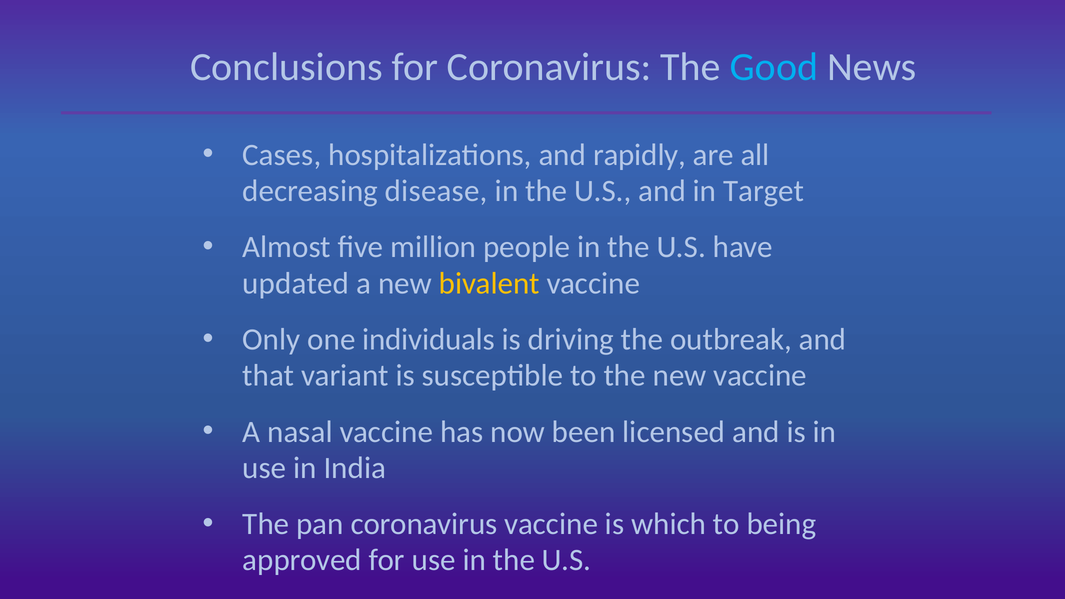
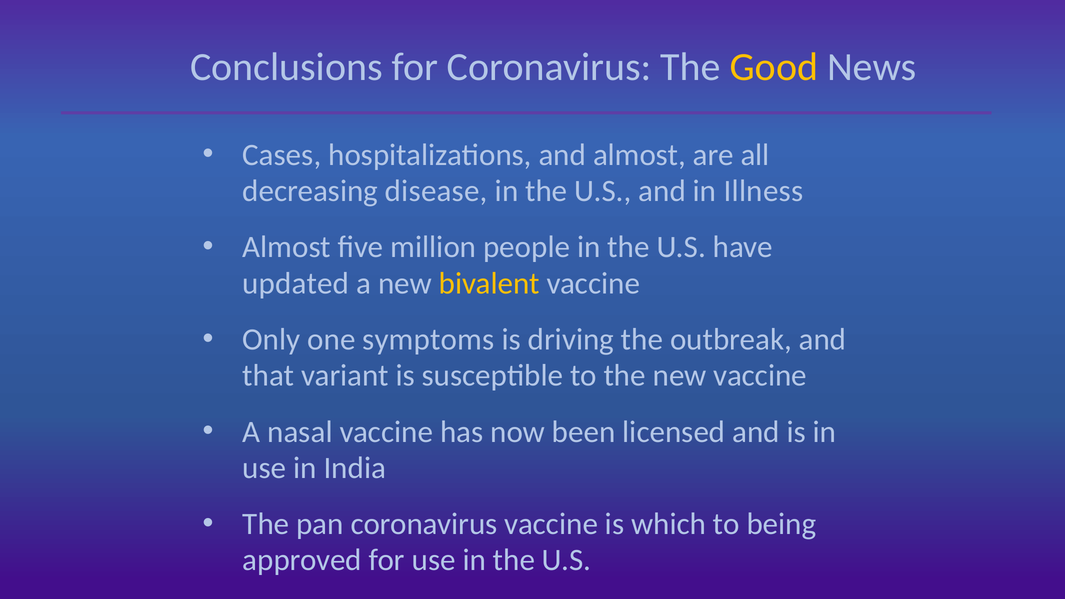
Good colour: light blue -> yellow
and rapidly: rapidly -> almost
Target: Target -> Illness
individuals: individuals -> symptoms
